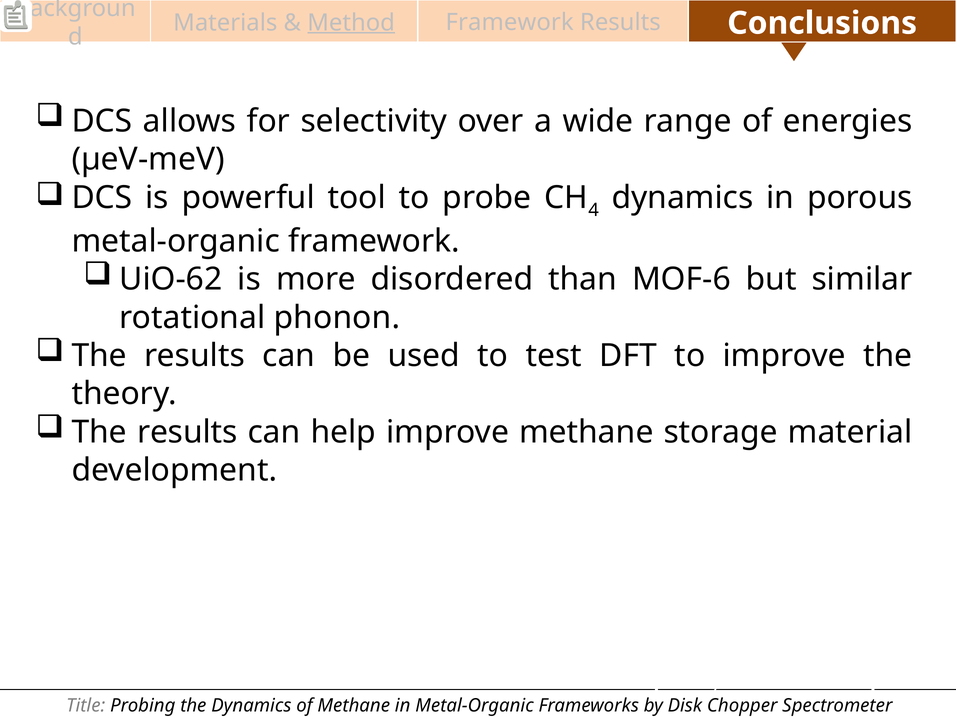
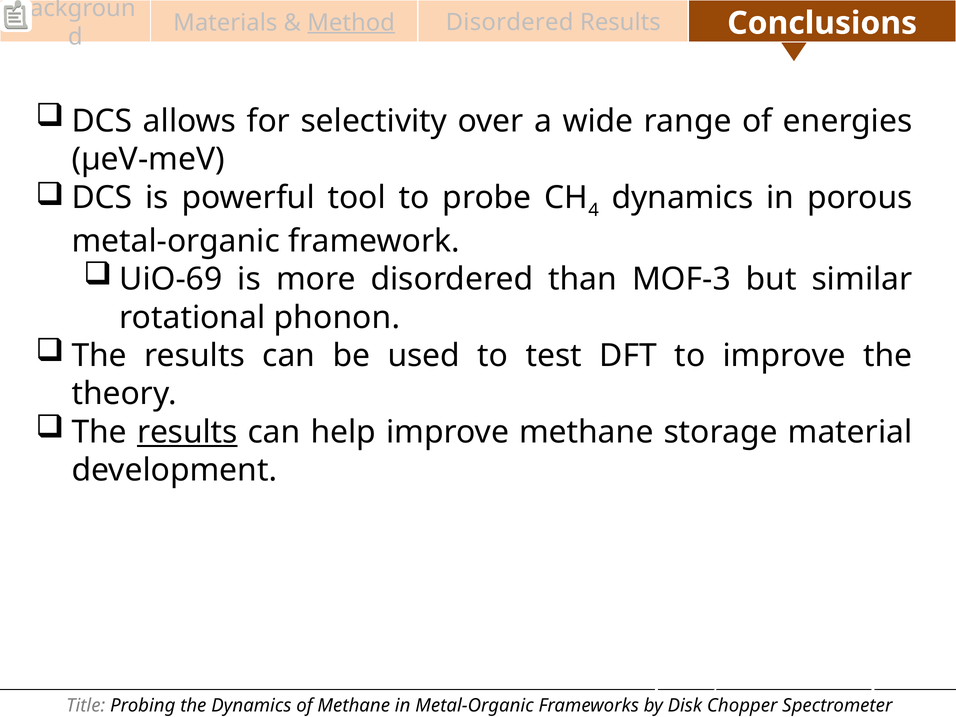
Framework at (510, 23): Framework -> Disordered
UiO-62: UiO-62 -> UiO-69
MOF-6: MOF-6 -> MOF-3
results at (187, 432) underline: none -> present
